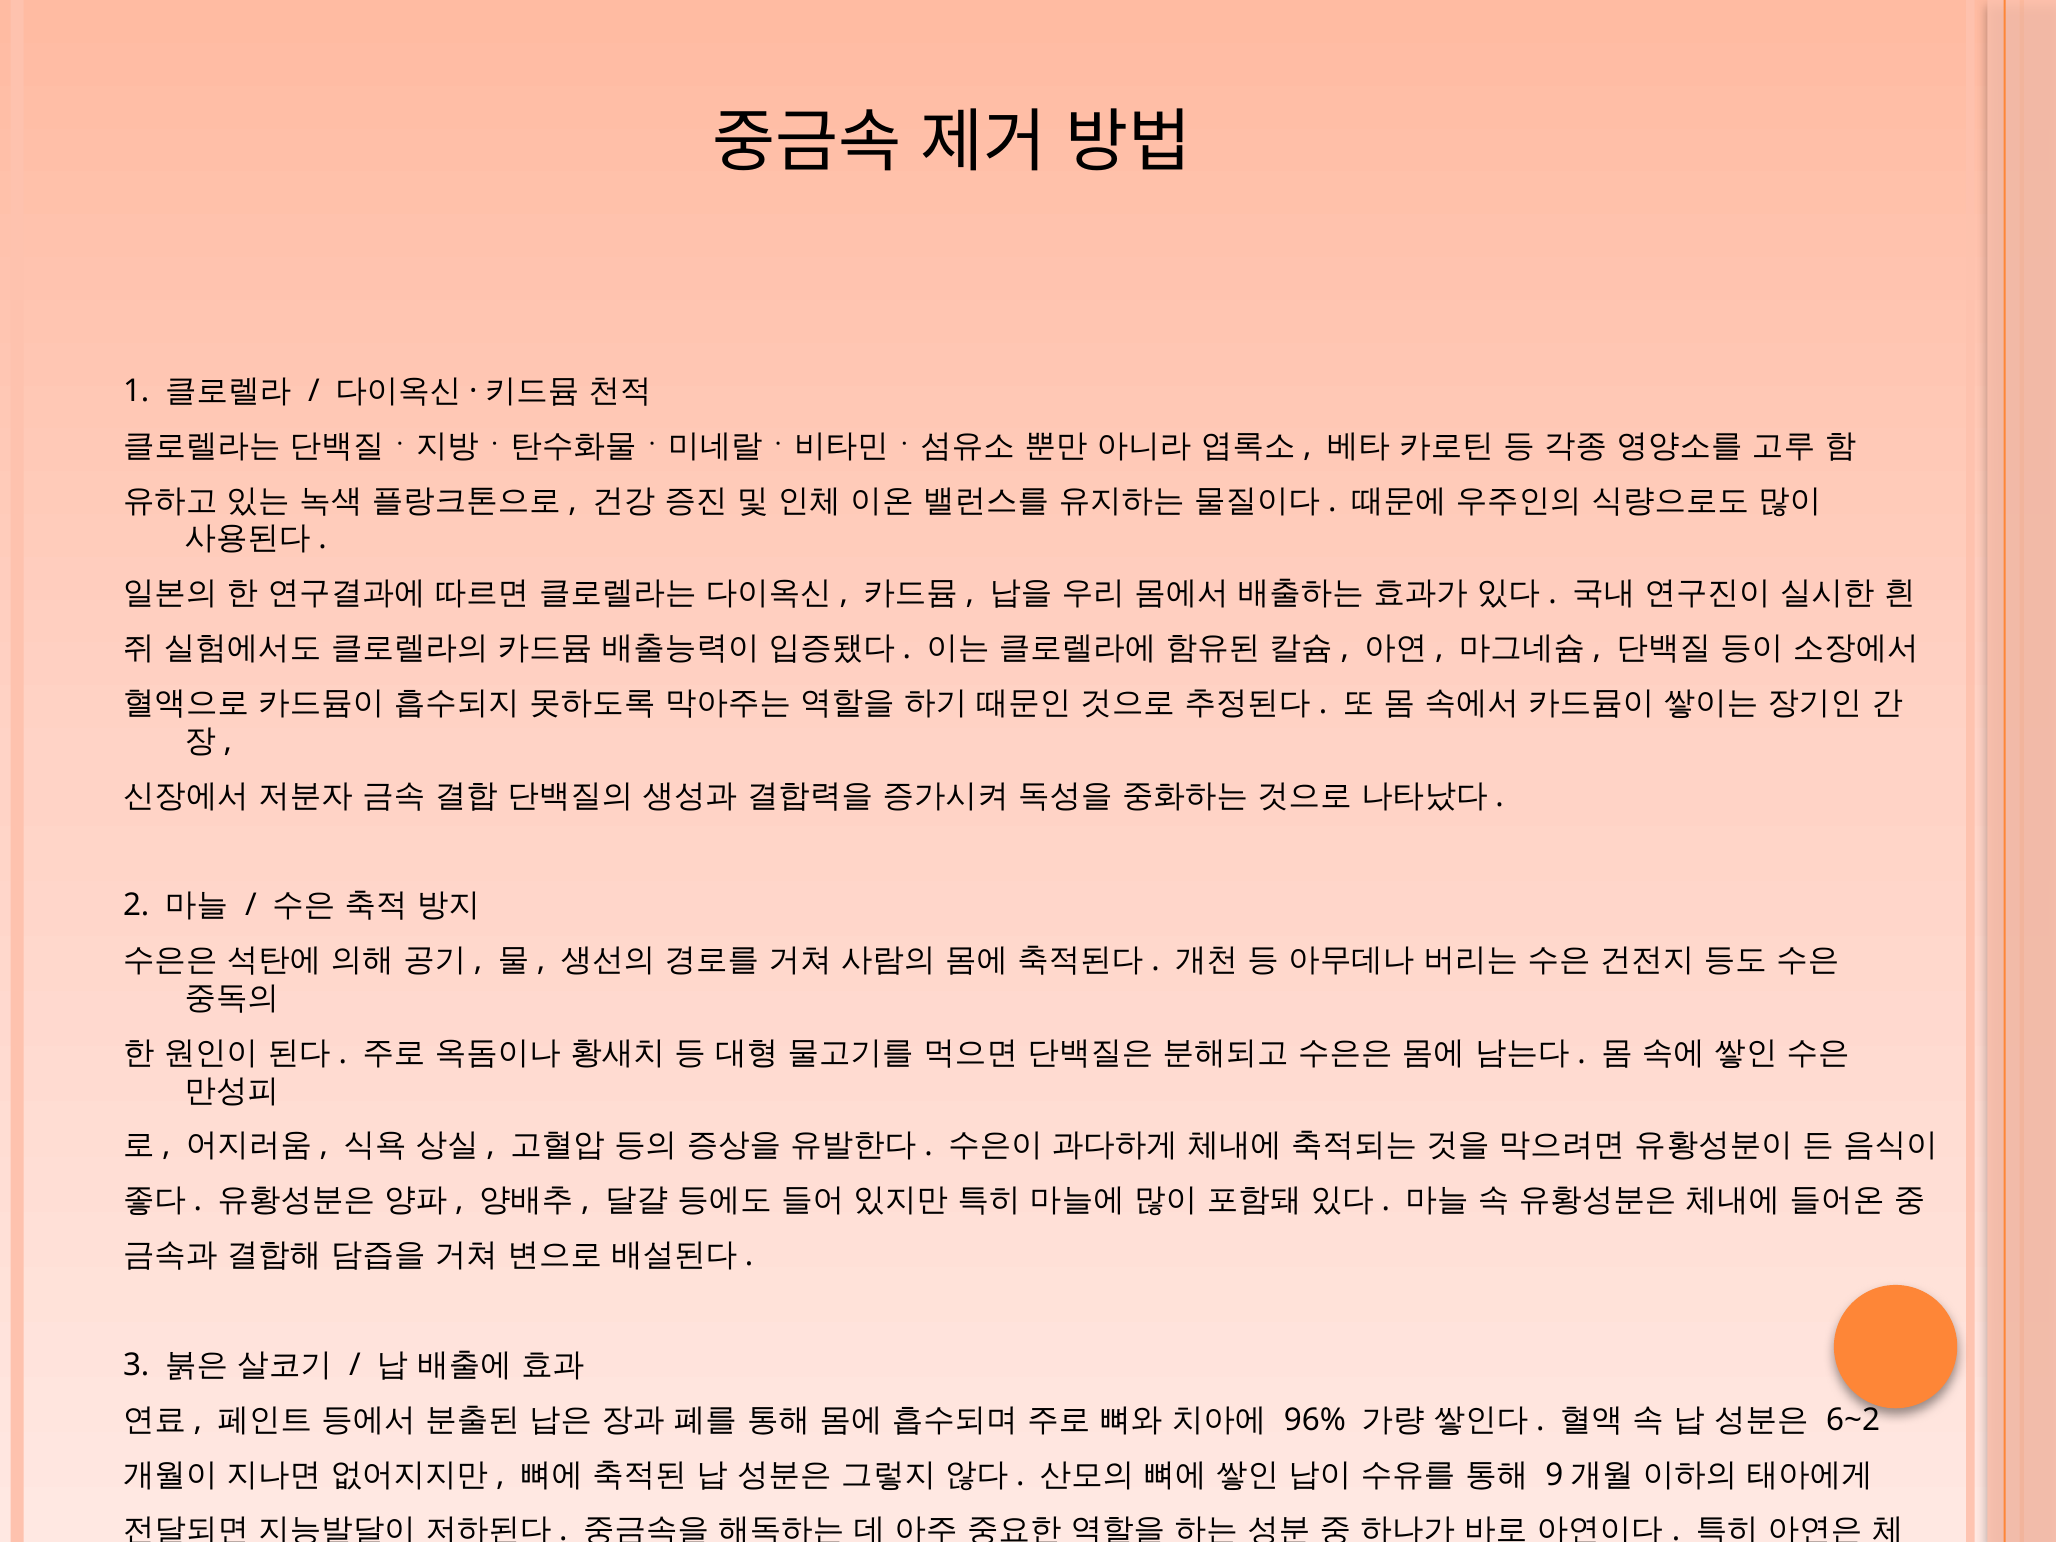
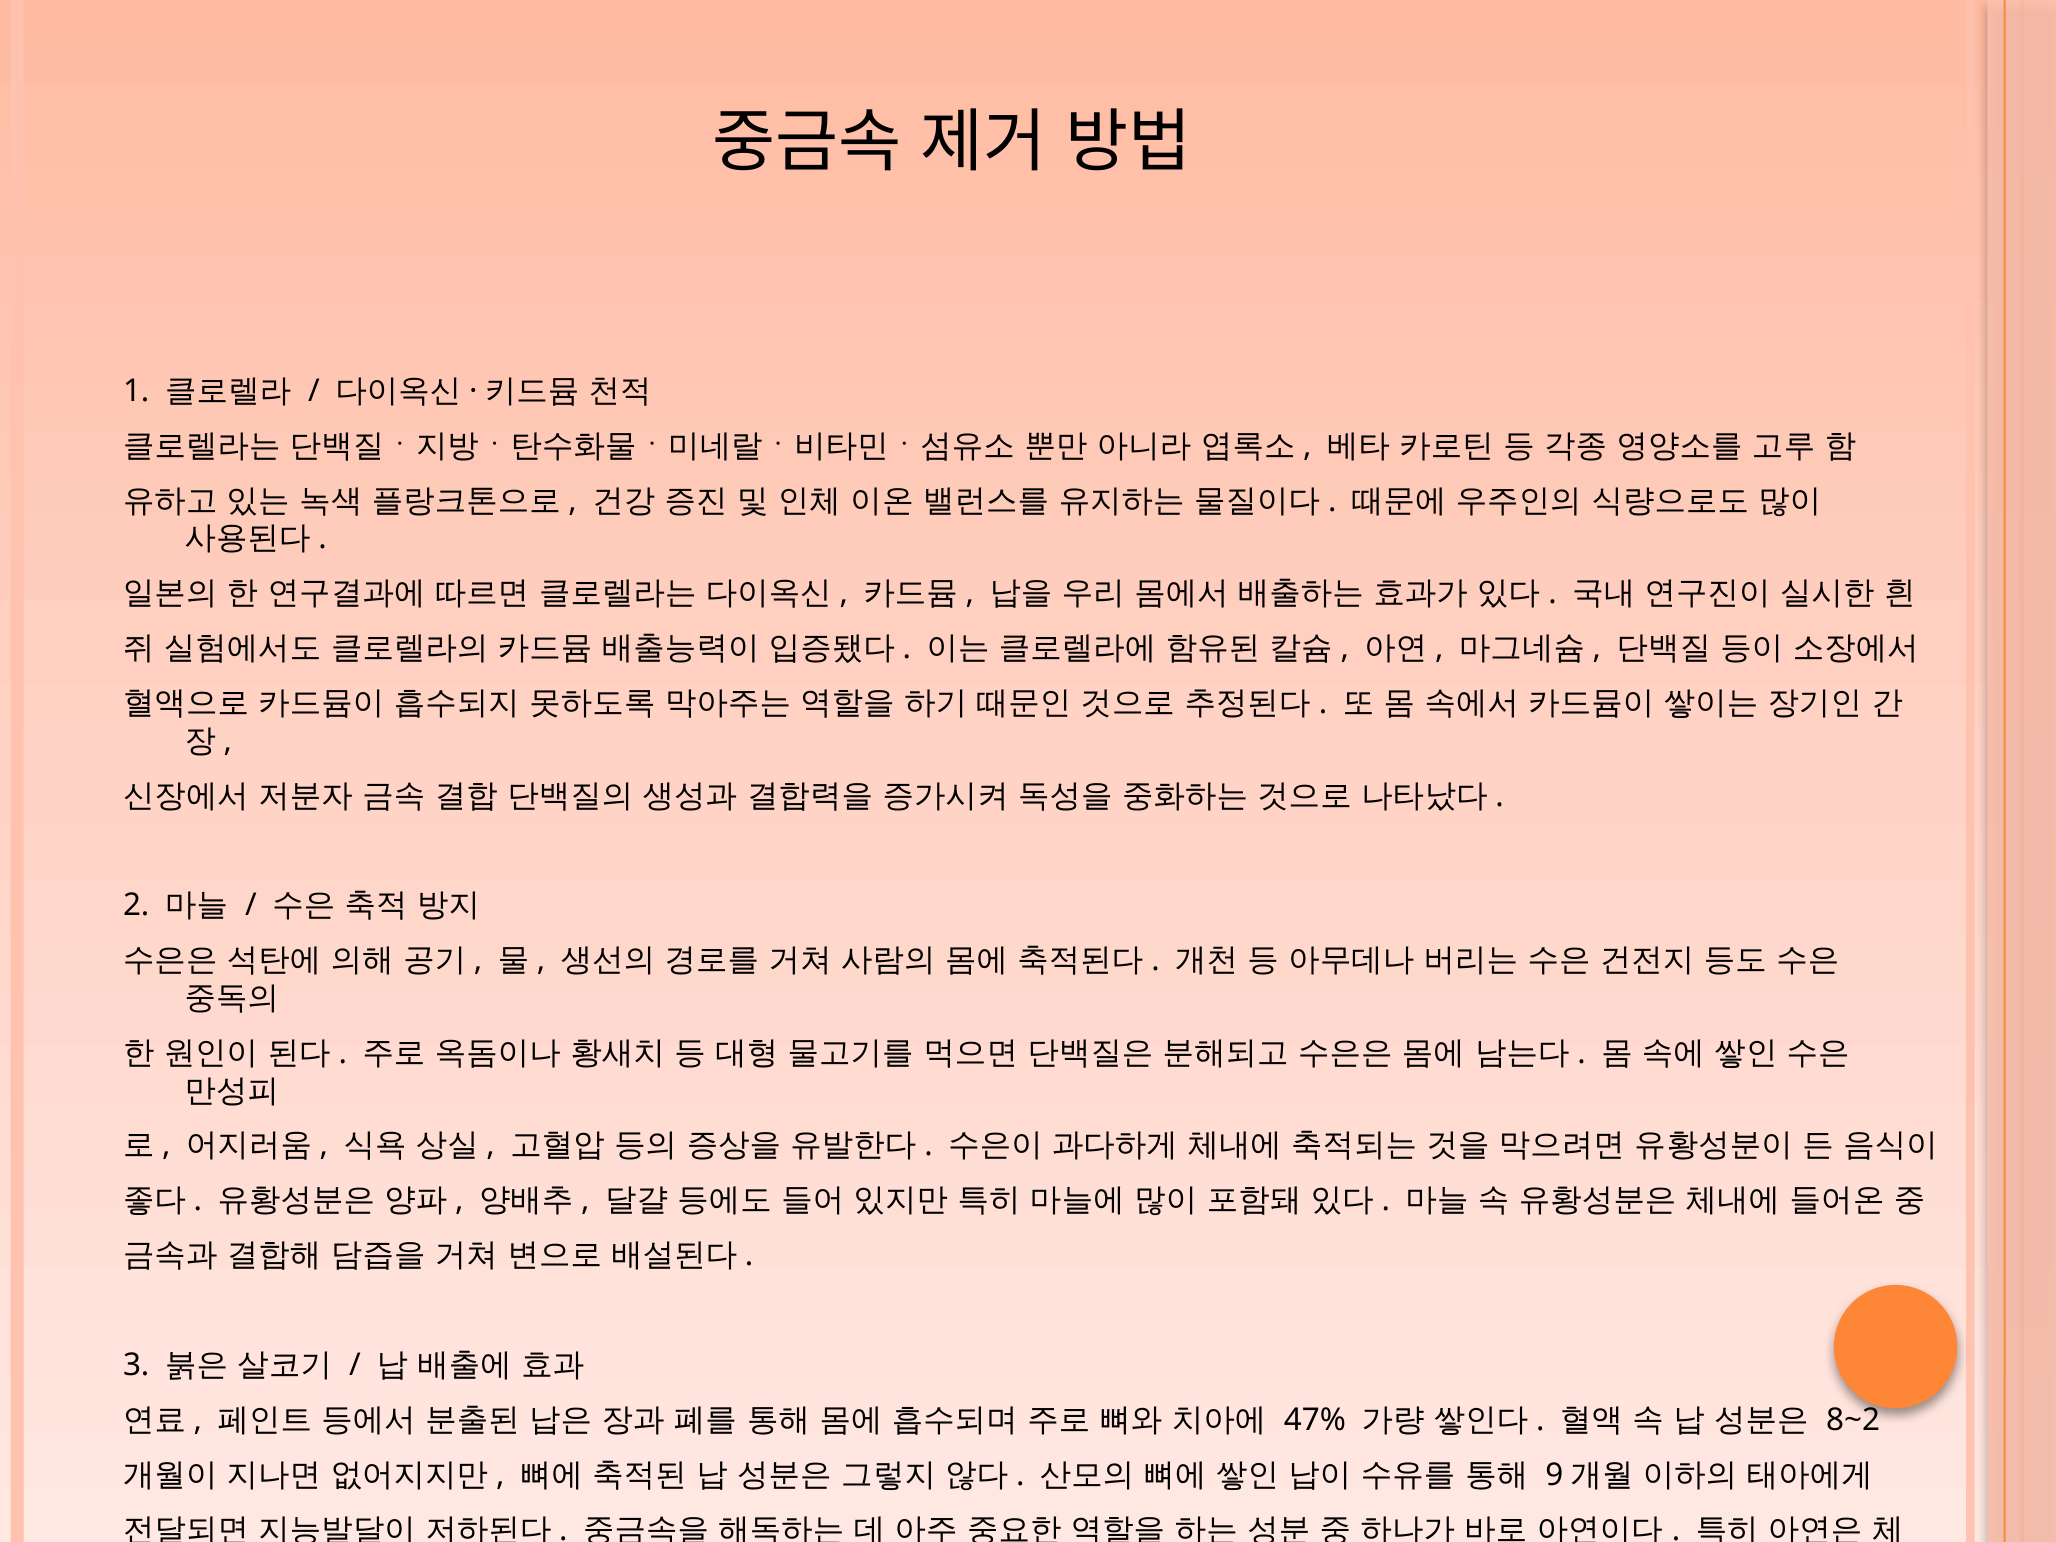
96%: 96% -> 47%
6~2: 6~2 -> 8~2
